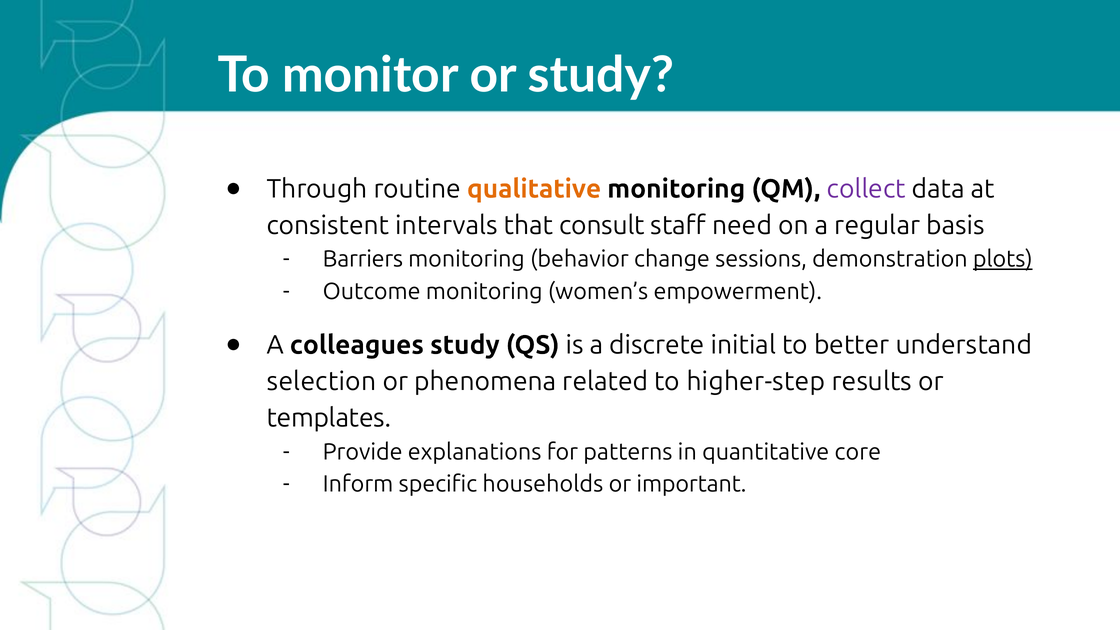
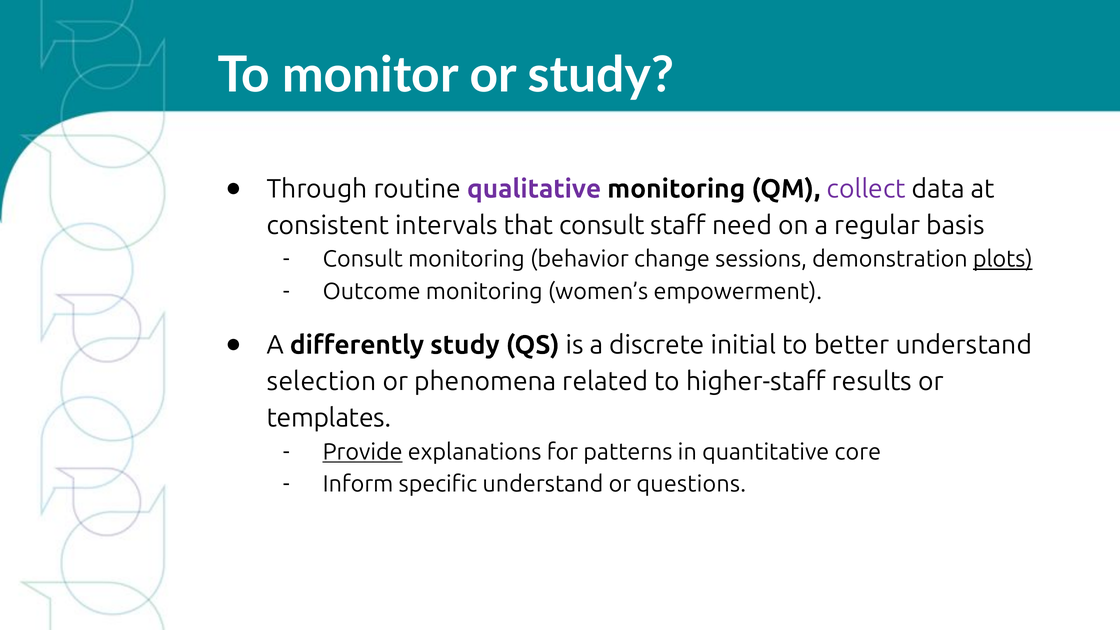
qualitative colour: orange -> purple
Barriers at (363, 259): Barriers -> Consult
colleagues: colleagues -> differently
higher-step: higher-step -> higher-staff
Provide underline: none -> present
specific households: households -> understand
important: important -> questions
